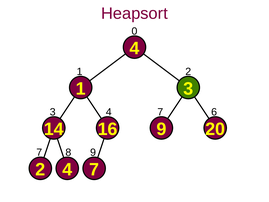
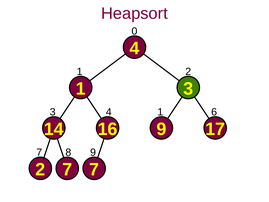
3 4 7: 7 -> 1
20: 20 -> 17
2 4: 4 -> 7
